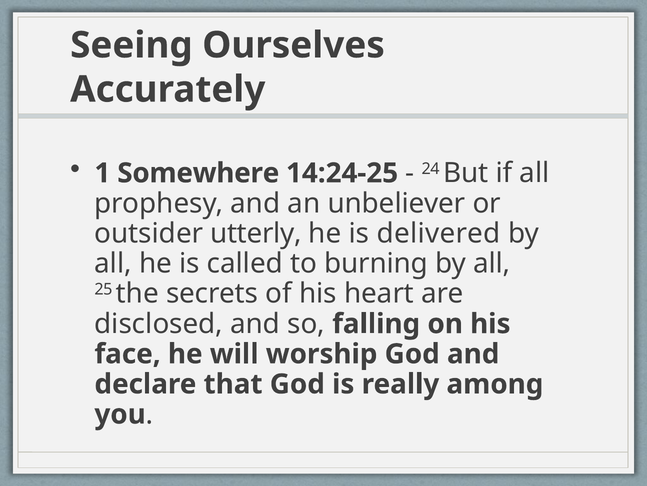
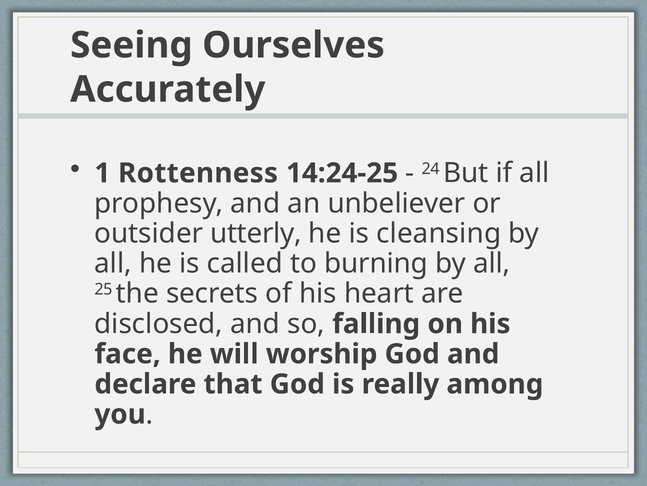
Somewhere: Somewhere -> Rottenness
delivered: delivered -> cleansing
